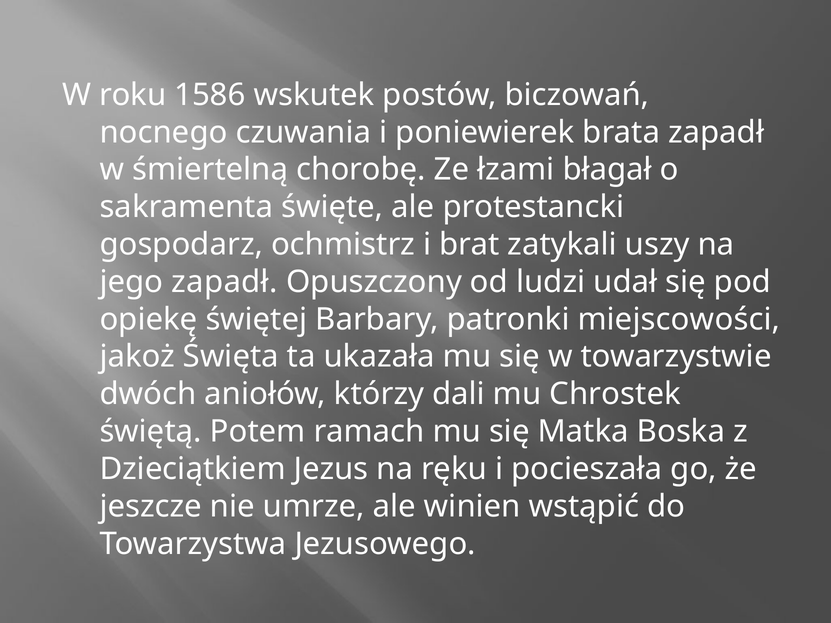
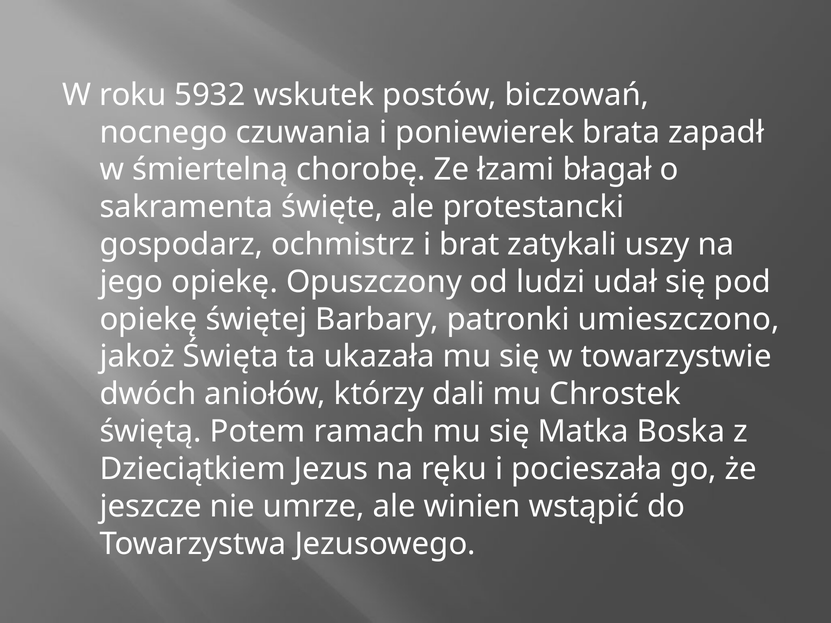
1586: 1586 -> 5932
jego zapadł: zapadł -> opiekę
miejscowości: miejscowości -> umieszczono
